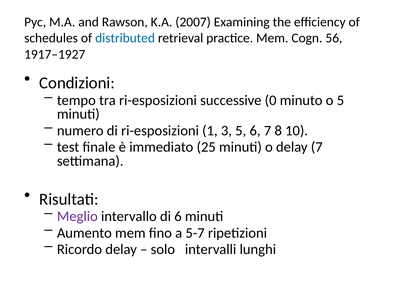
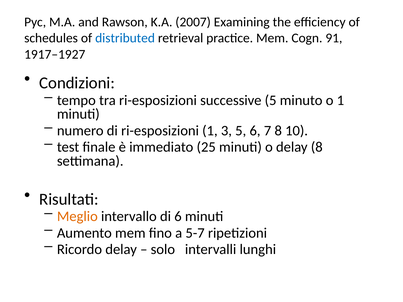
56: 56 -> 91
successive 0: 0 -> 5
o 5: 5 -> 1
delay 7: 7 -> 8
Meglio colour: purple -> orange
